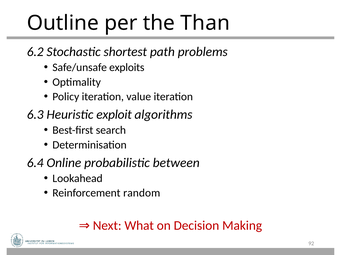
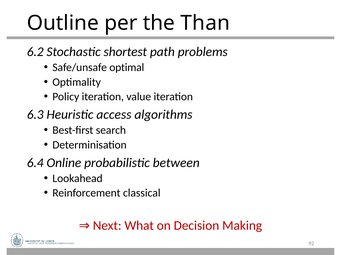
exploits: exploits -> optimal
exploit: exploit -> access
random: random -> classical
